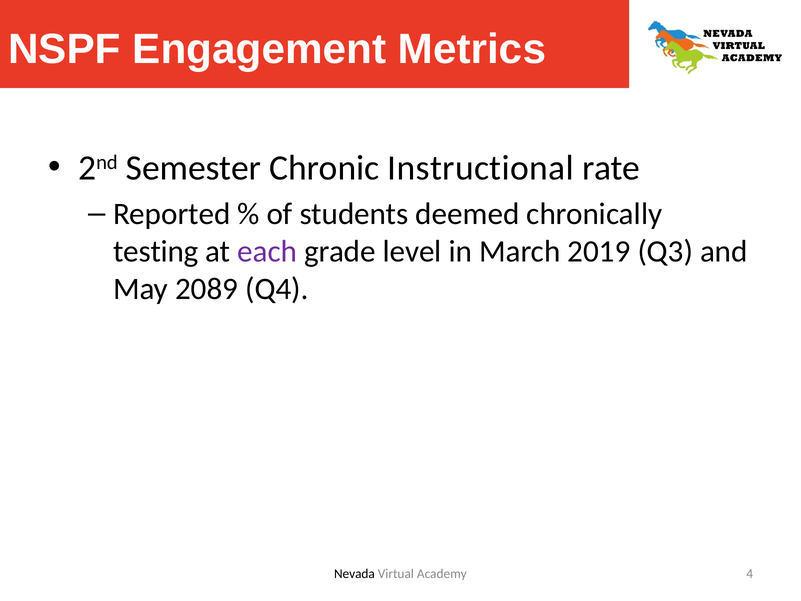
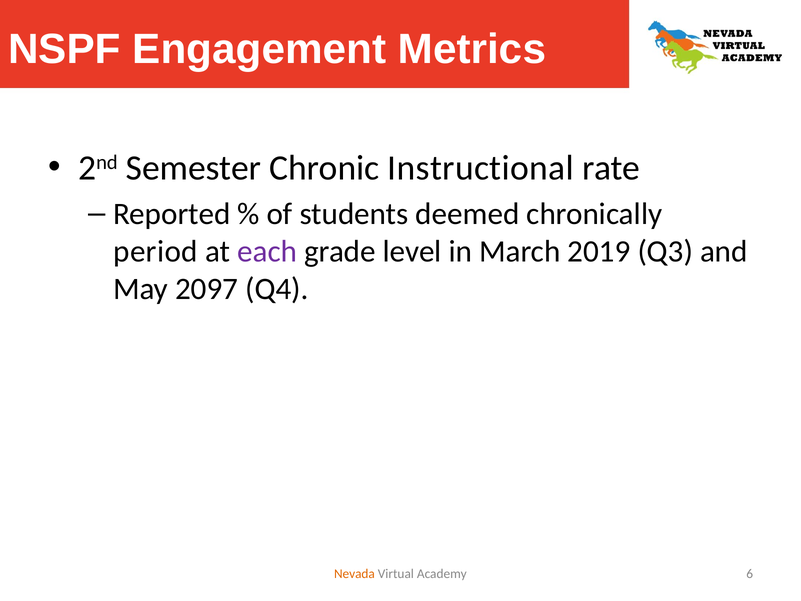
testing: testing -> period
2089: 2089 -> 2097
Nevada colour: black -> orange
4: 4 -> 6
